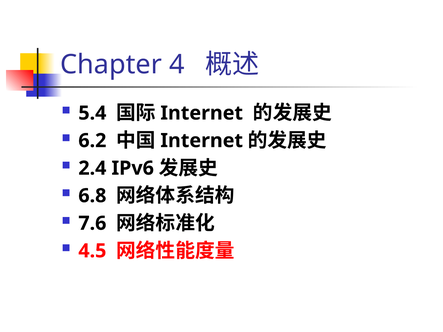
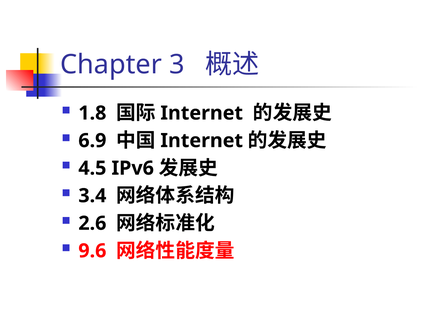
4: 4 -> 3
5.4: 5.4 -> 1.8
6.2: 6.2 -> 6.9
2.4: 2.4 -> 4.5
6.8: 6.8 -> 3.4
7.6: 7.6 -> 2.6
4.5: 4.5 -> 9.6
